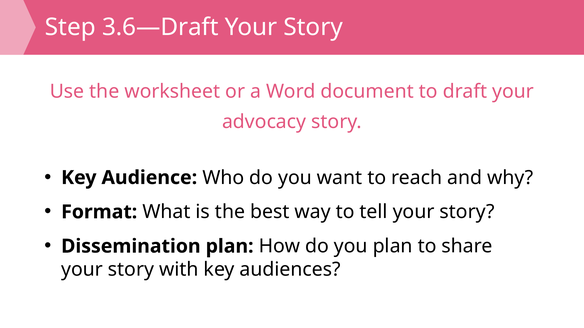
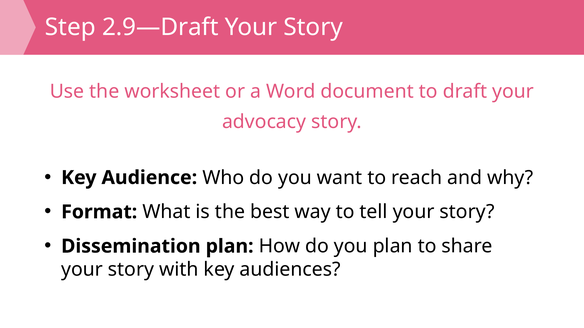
3.6—Draft: 3.6—Draft -> 2.9—Draft
